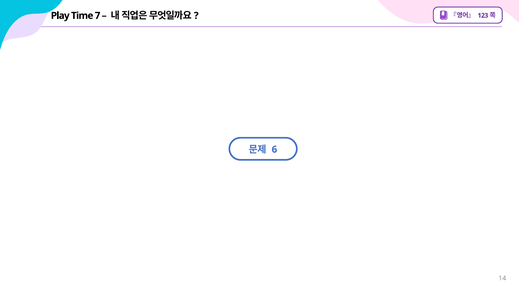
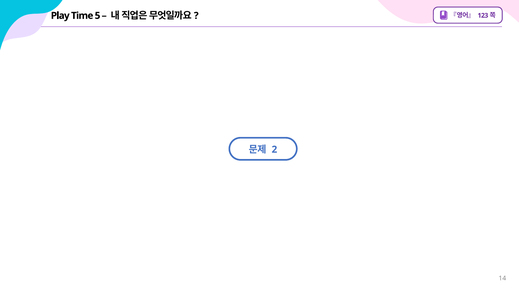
7: 7 -> 5
6: 6 -> 2
